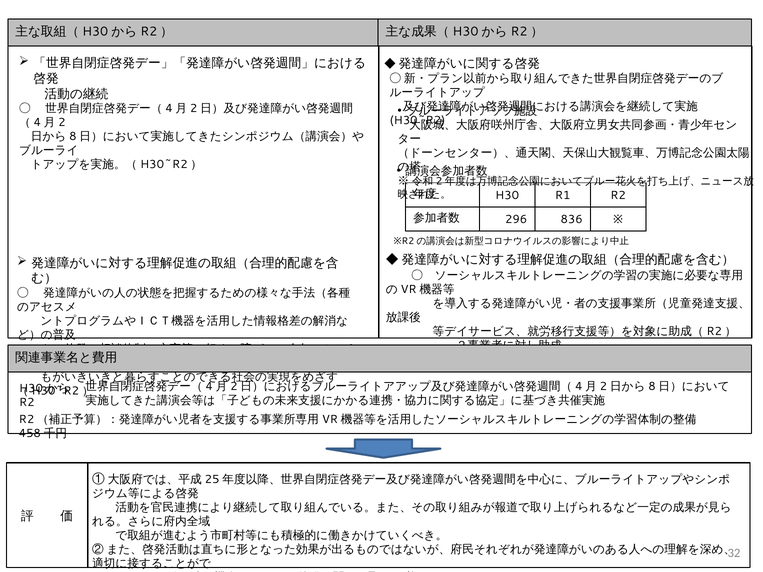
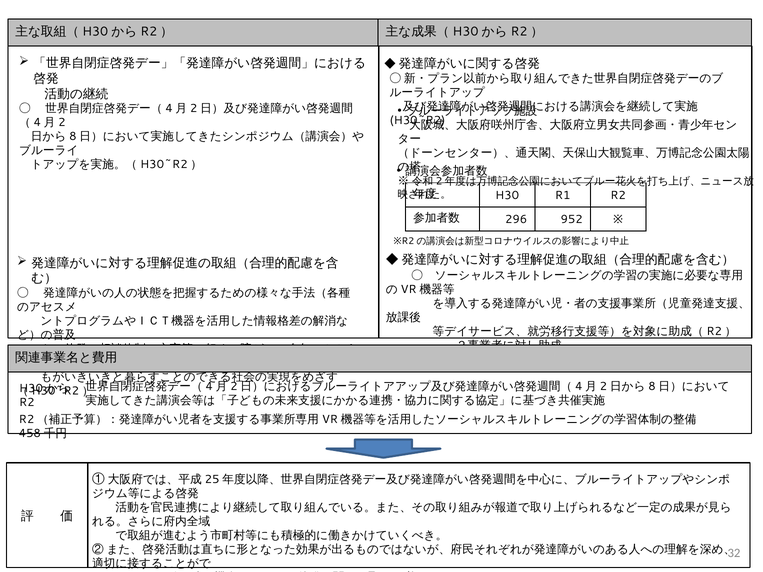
836: 836 -> 952
